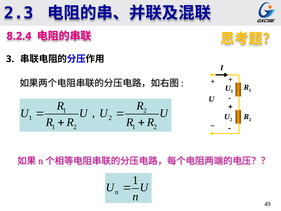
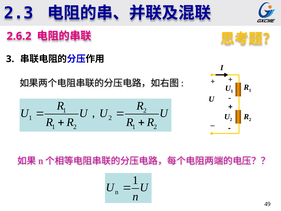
8.2.4: 8.2.4 -> 2.6.2
